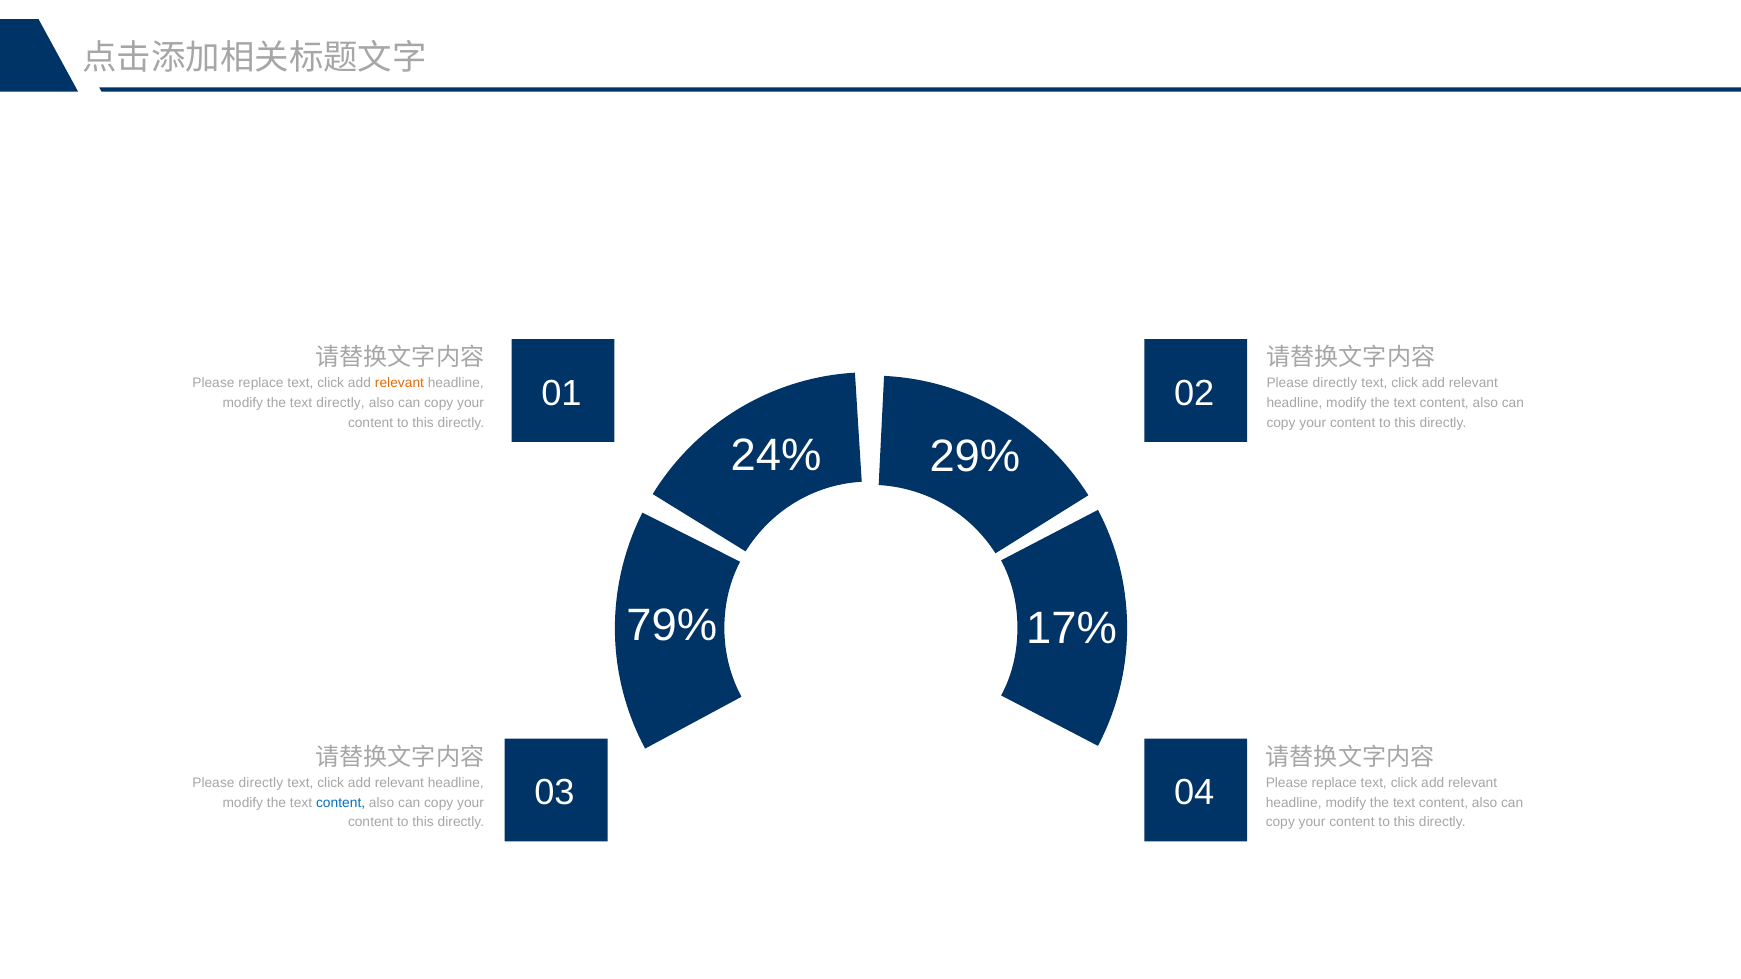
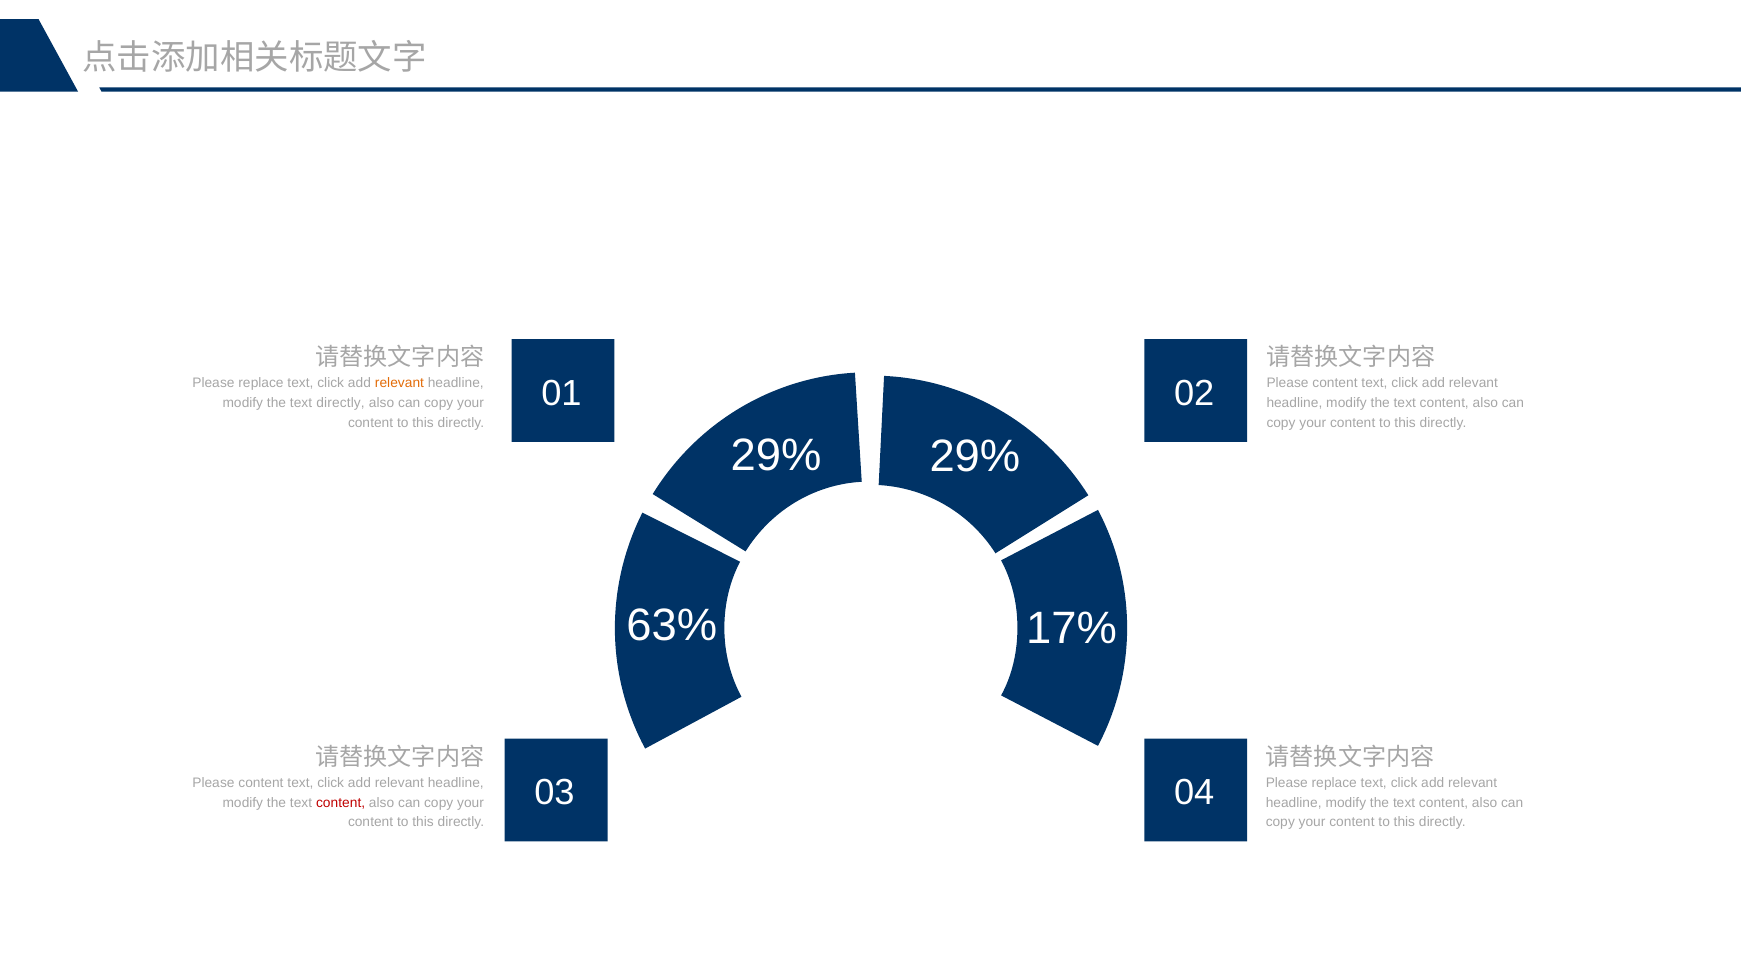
directly at (1335, 383): directly -> content
24% at (776, 456): 24% -> 29%
79%: 79% -> 63%
directly at (261, 783): directly -> content
content at (341, 803) colour: blue -> red
